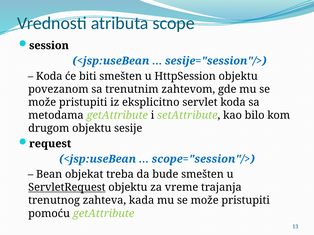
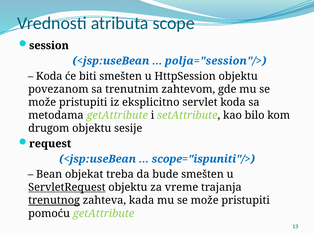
sesije="session"/>: sesije="session"/> -> polja="session"/>
scope="session"/>: scope="session"/> -> scope="ispuniti"/>
trenutnog underline: none -> present
